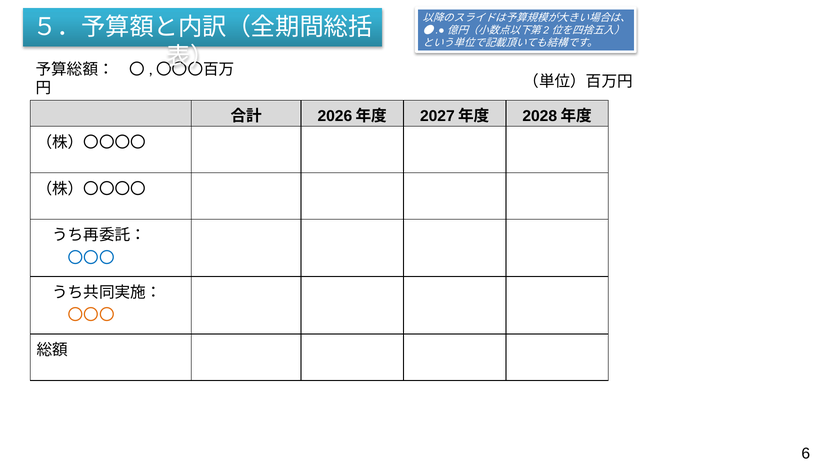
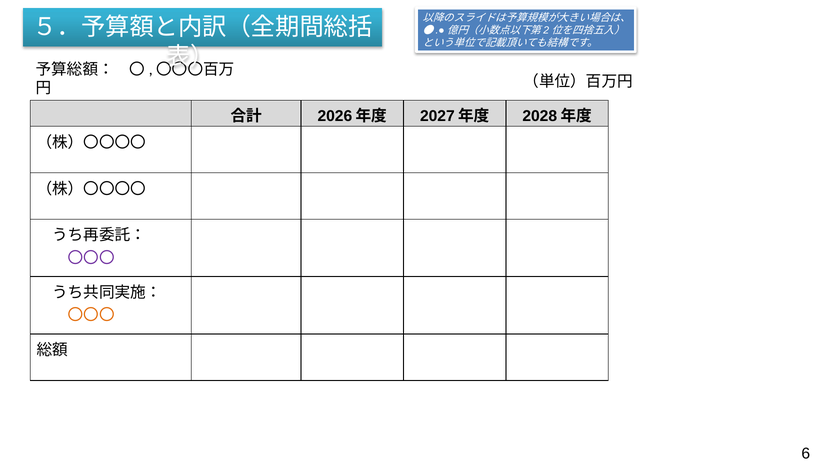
〇〇〇 at (91, 258) colour: blue -> purple
